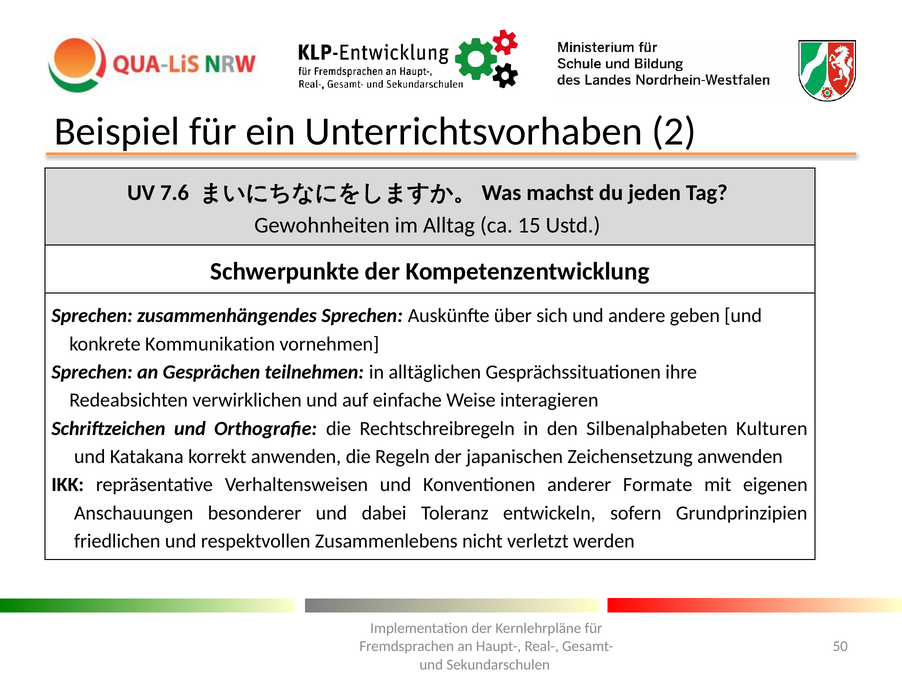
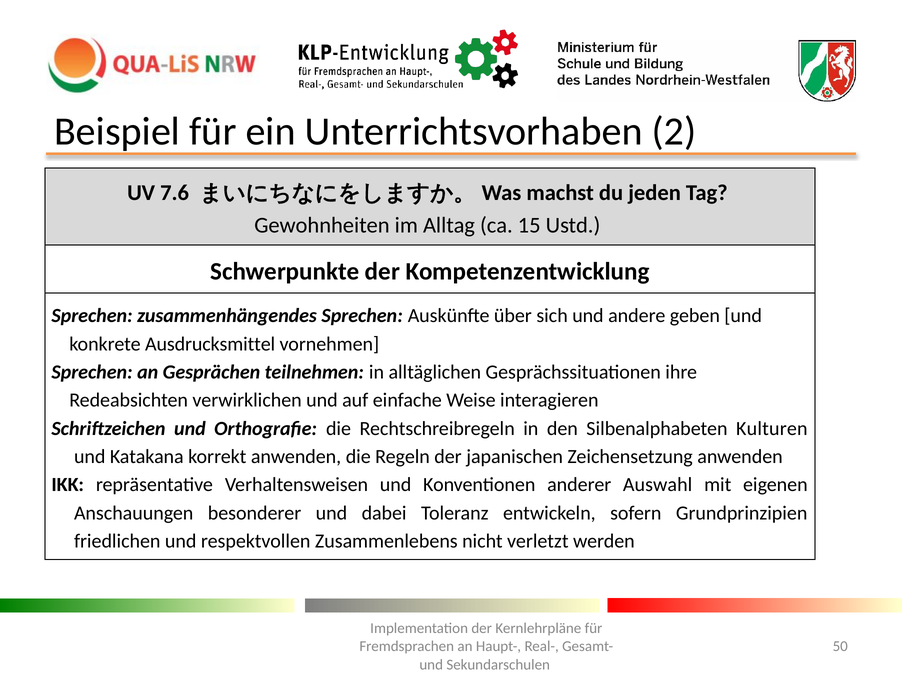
Kommunikation: Kommunikation -> Ausdrucksmittel
Formate: Formate -> Auswahl
